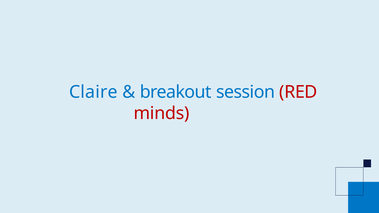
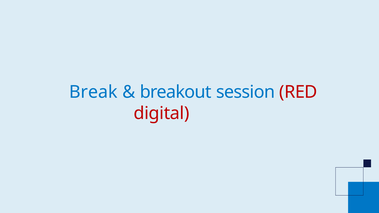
Claire: Claire -> Break
minds: minds -> digital
